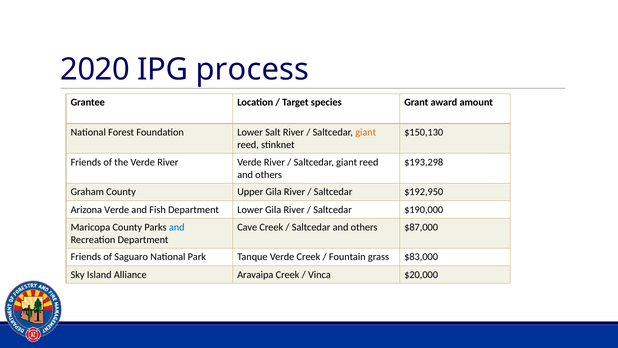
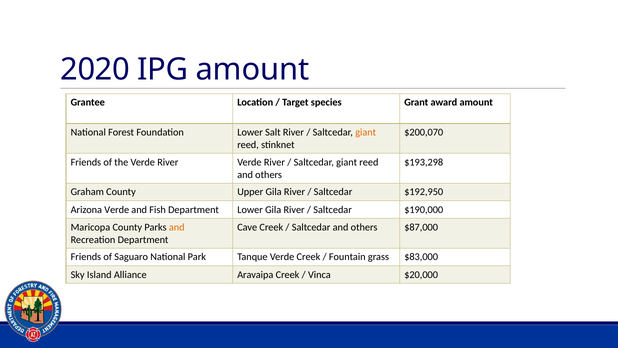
IPG process: process -> amount
$150,130: $150,130 -> $200,070
and at (177, 227) colour: blue -> orange
